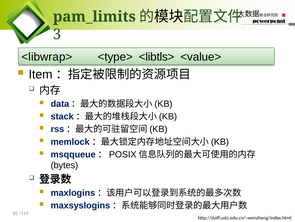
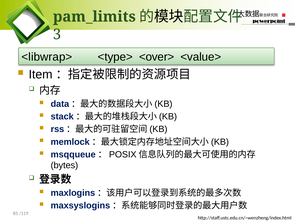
<libtls>: <libtls> -> <over>
